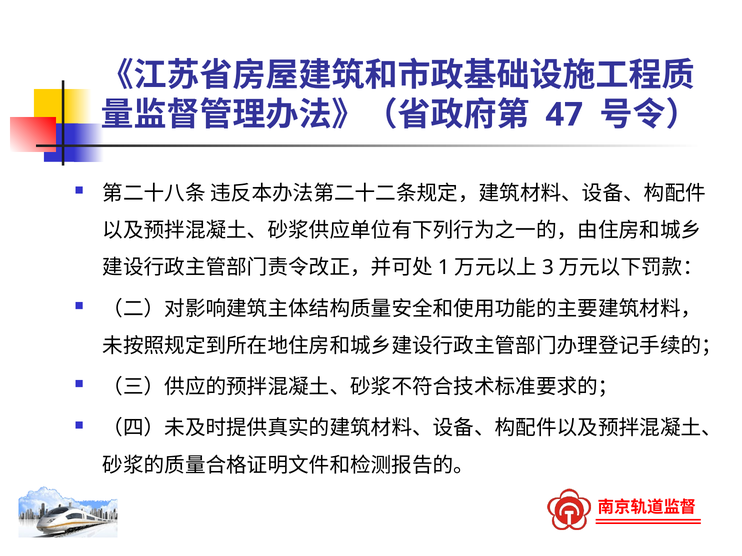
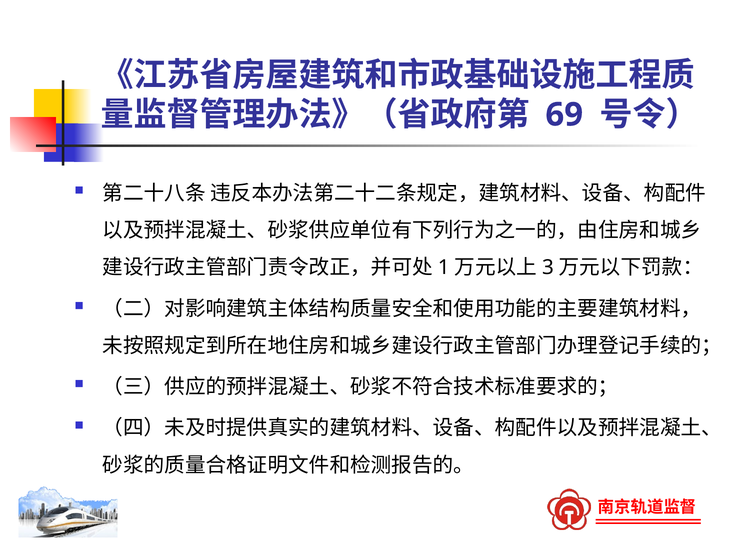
47: 47 -> 69
